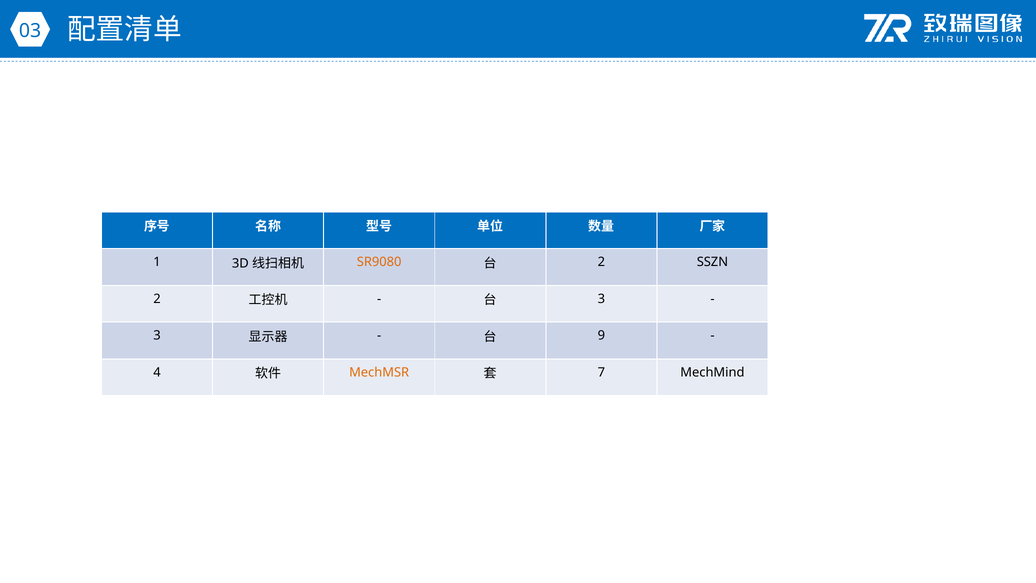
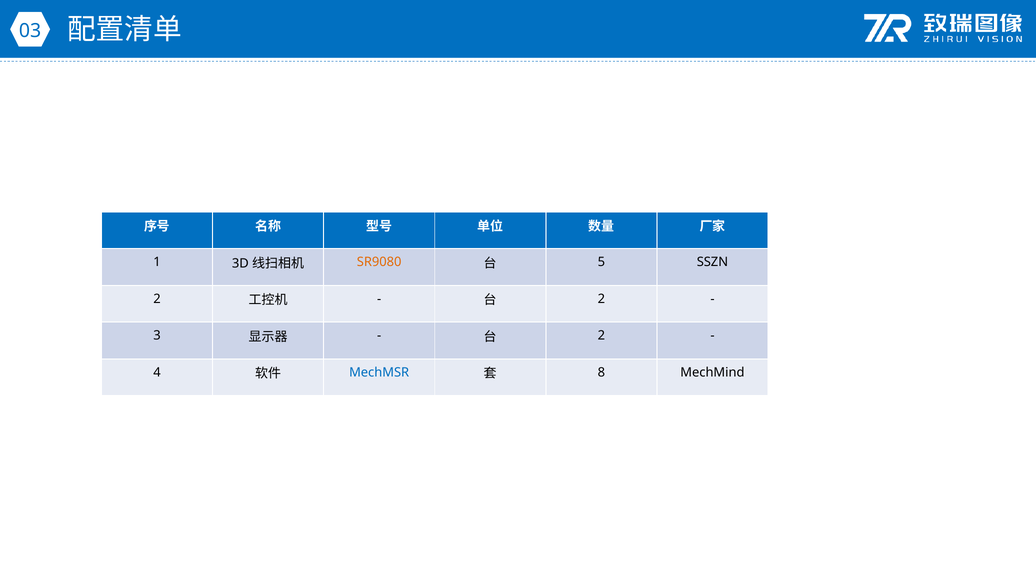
2 at (601, 262): 2 -> 5
3 at (601, 299): 3 -> 2
9 at (601, 335): 9 -> 2
MechMSR colour: orange -> blue
7: 7 -> 8
